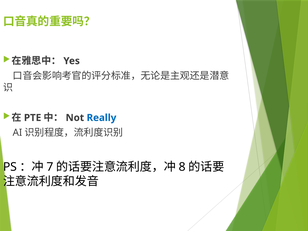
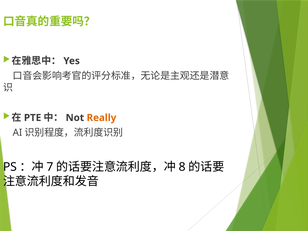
Really colour: blue -> orange
